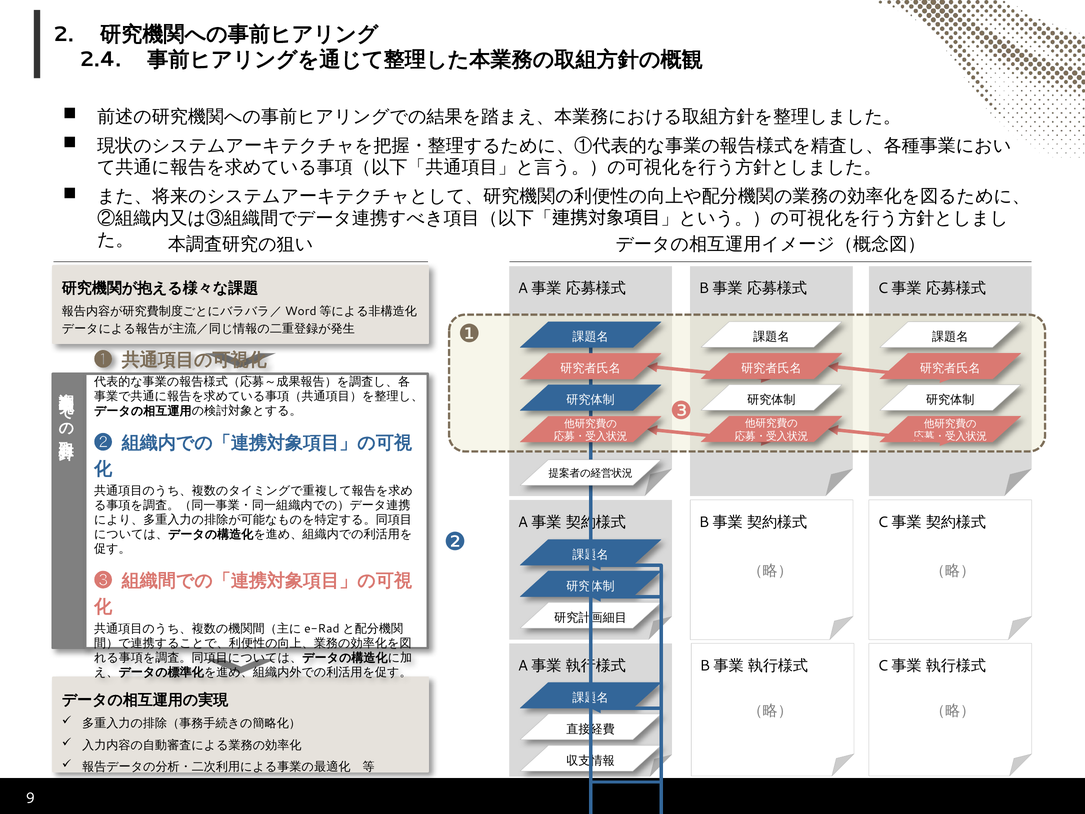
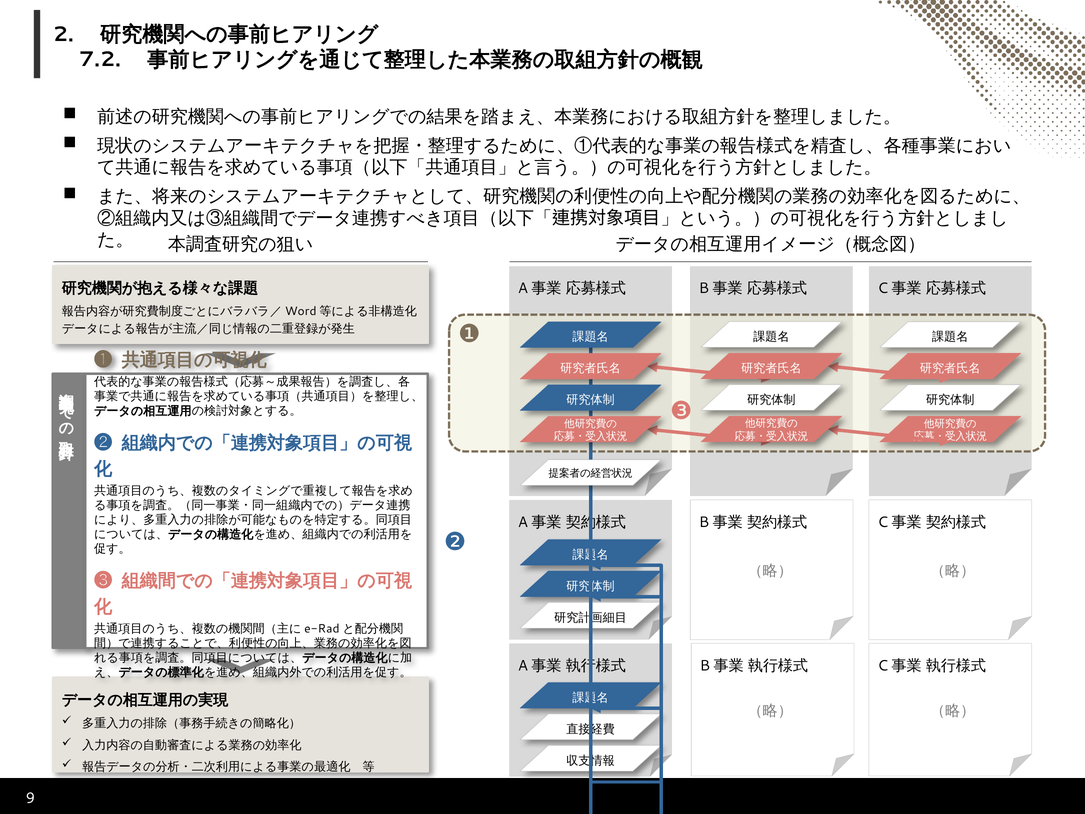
2.4: 2.4 -> 7.2
